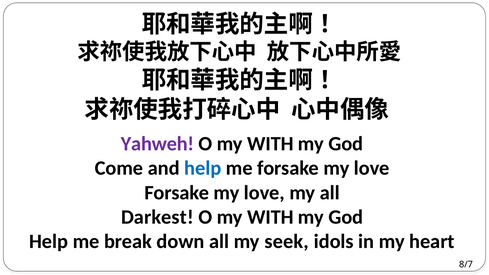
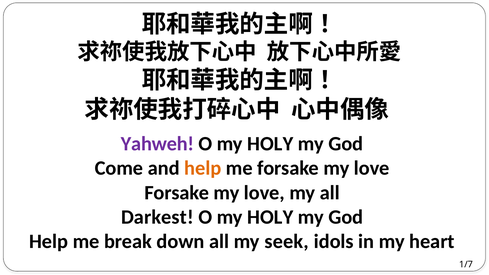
WITH at (270, 144): WITH -> HOLY
help at (203, 168) colour: blue -> orange
WITH at (270, 217): WITH -> HOLY
8/7: 8/7 -> 1/7
